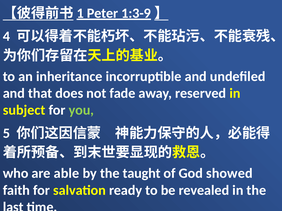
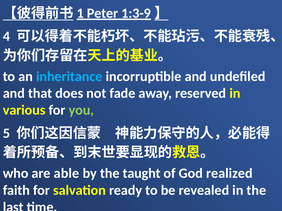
inheritance colour: white -> light blue
subject: subject -> various
showed: showed -> realized
